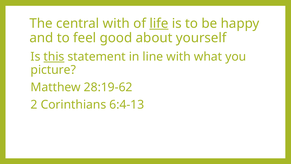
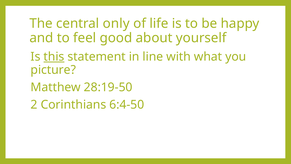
central with: with -> only
life underline: present -> none
28:19-62: 28:19-62 -> 28:19-50
6:4-13: 6:4-13 -> 6:4-50
